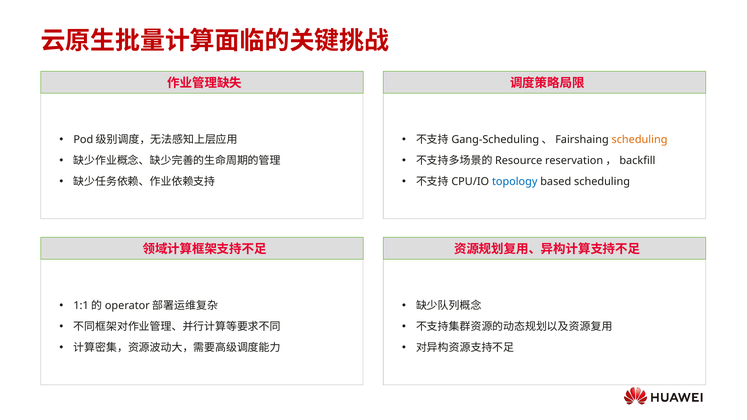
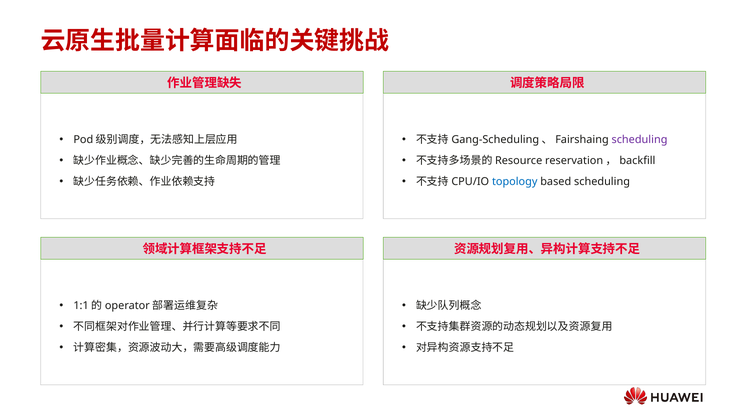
scheduling at (639, 140) colour: orange -> purple
